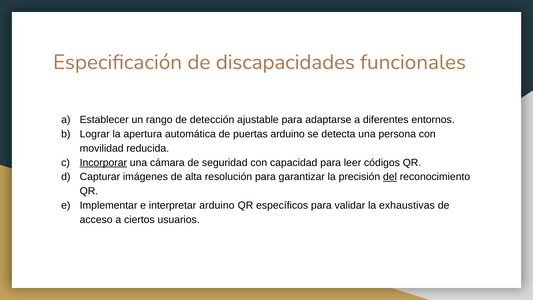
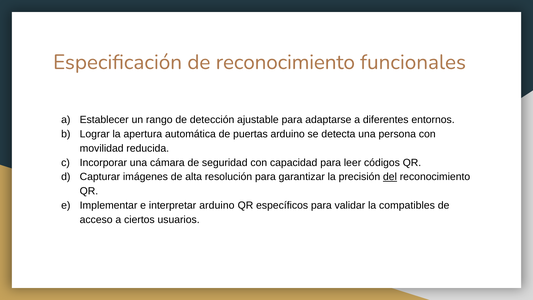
de discapacidades: discapacidades -> reconocimiento
Incorporar underline: present -> none
exhaustivas: exhaustivas -> compatibles
